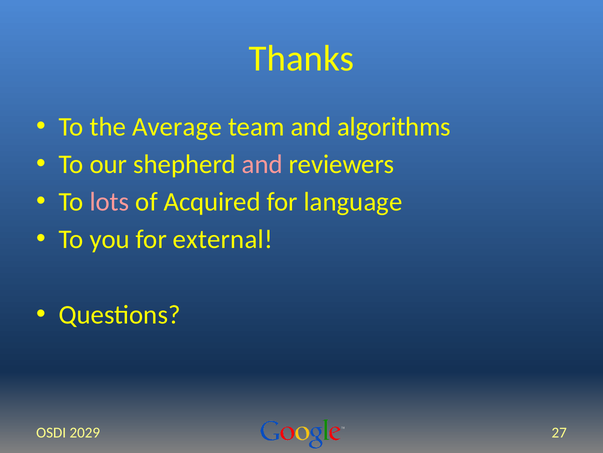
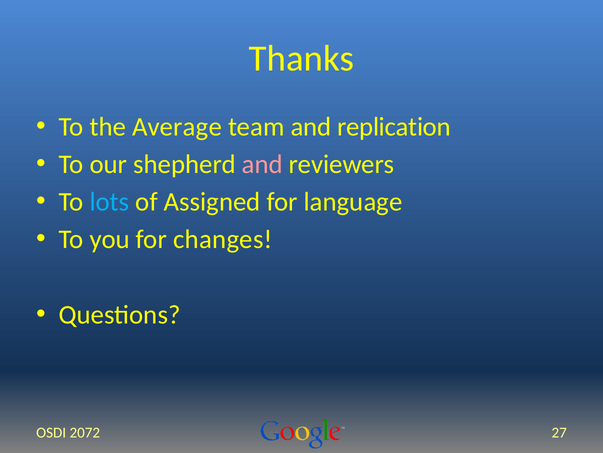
algorithms: algorithms -> replication
lots colour: pink -> light blue
Acquired: Acquired -> Assigned
external: external -> changes
2029: 2029 -> 2072
